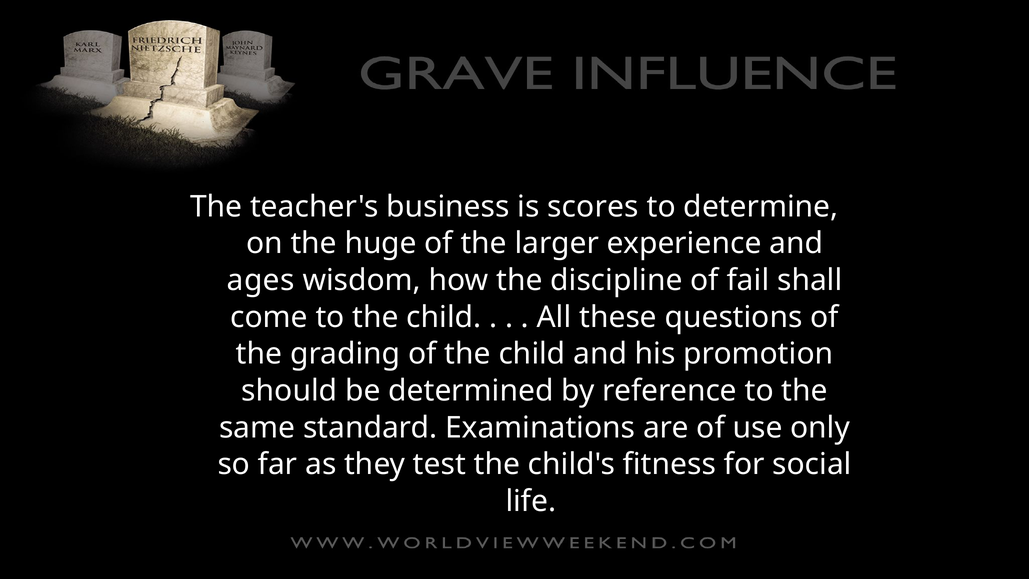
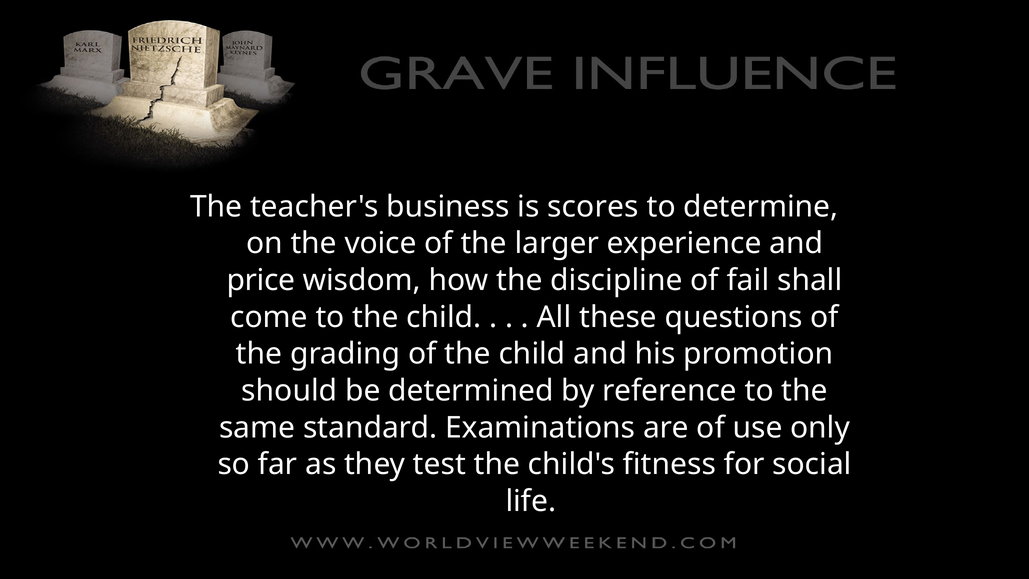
huge: huge -> voice
ages: ages -> price
